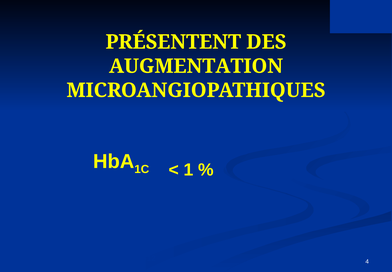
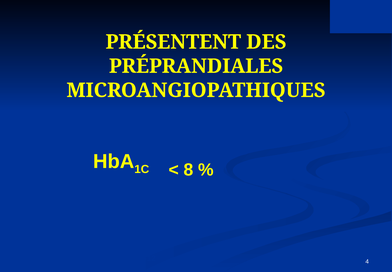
AUGMENTATION: AUGMENTATION -> PRÉPRANDIALES
1: 1 -> 8
